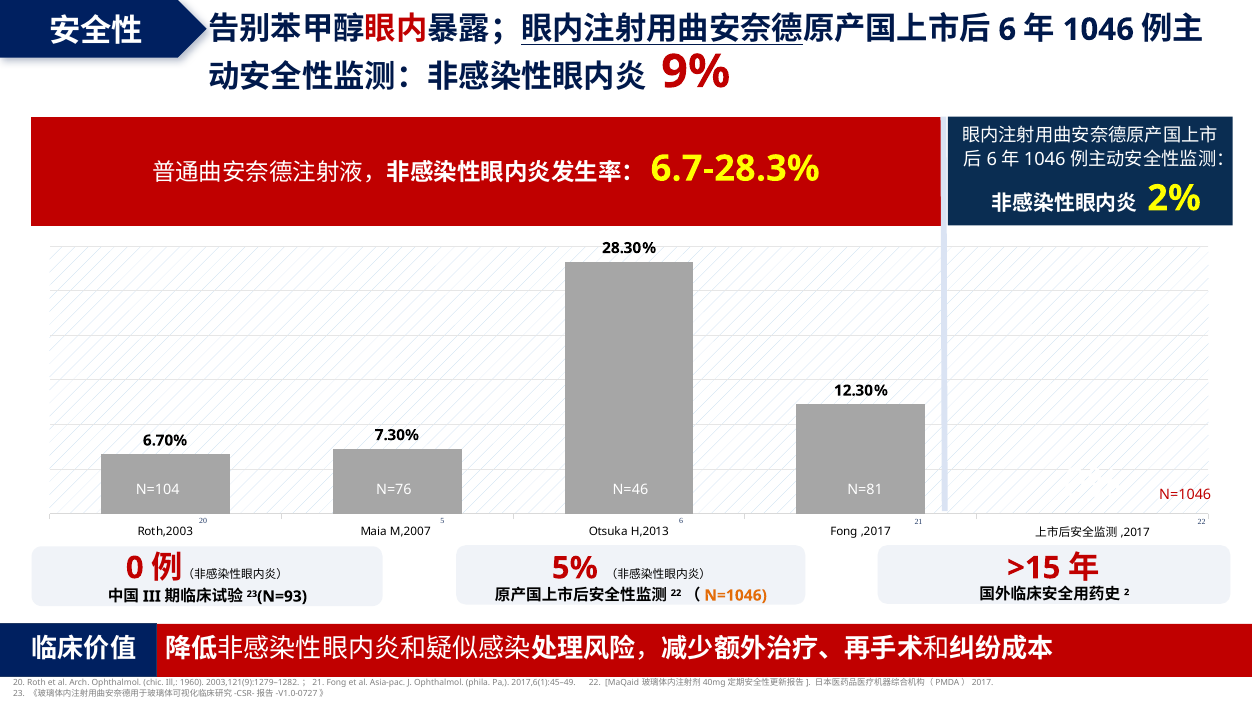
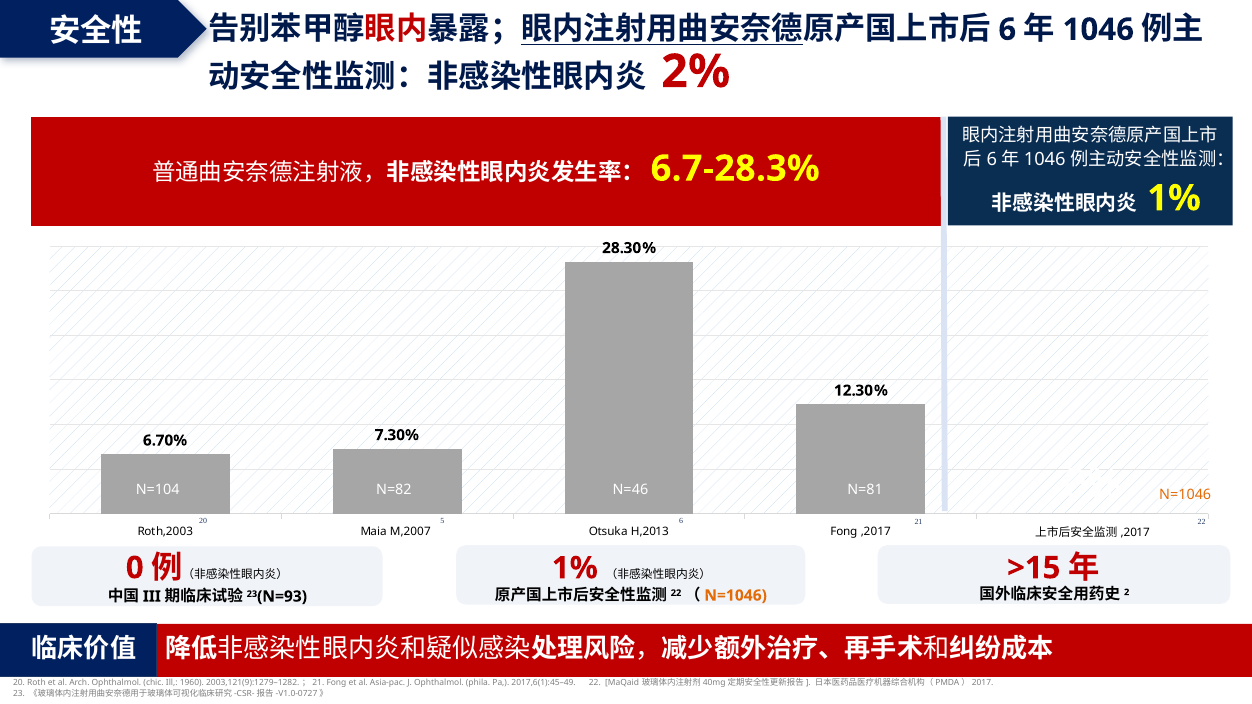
9%: 9% -> 2%
2% at (1174, 198): 2% -> 1%
N=76: N=76 -> N=82
N=1046 at (1185, 495) colour: red -> orange
5% at (575, 568): 5% -> 1%
